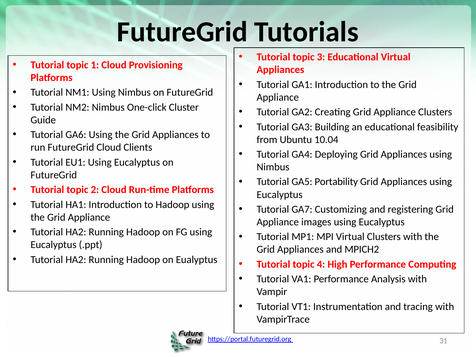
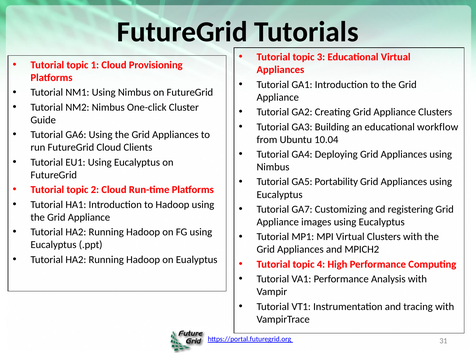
feasibility: feasibility -> workflow
